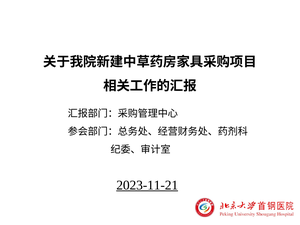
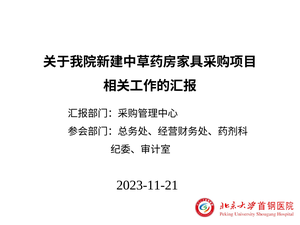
2023-11-21 underline: present -> none
